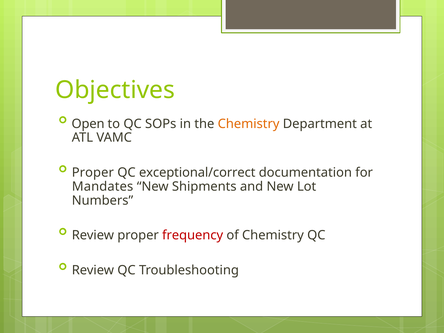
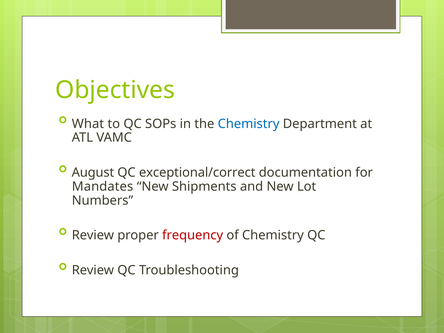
Open: Open -> What
Chemistry at (249, 124) colour: orange -> blue
Proper at (93, 173): Proper -> August
